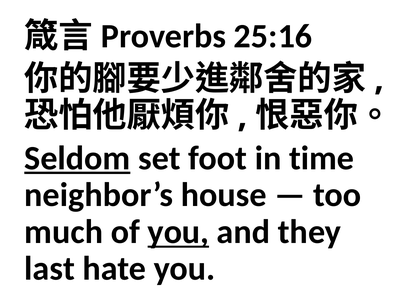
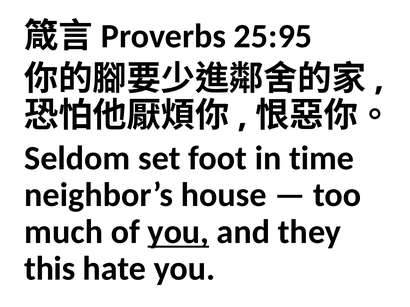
25:16: 25:16 -> 25:95
Seldom underline: present -> none
last: last -> this
